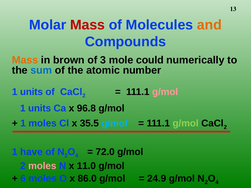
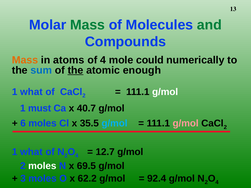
Mass at (88, 25) colour: red -> green
and colour: orange -> green
brown: brown -> atoms
of 3: 3 -> 4
the at (75, 70) underline: none -> present
number: number -> enough
units at (31, 92): units -> what
g/mol at (165, 92) colour: pink -> white
units at (40, 109): units -> must
96.8: 96.8 -> 40.7
1 at (23, 124): 1 -> 6
g/mol at (186, 124) colour: light green -> pink
have at (31, 152): have -> what
72.0: 72.0 -> 12.7
moles at (42, 166) colour: pink -> white
11.0: 11.0 -> 69.5
6: 6 -> 3
86.0: 86.0 -> 62.2
24.9: 24.9 -> 92.4
